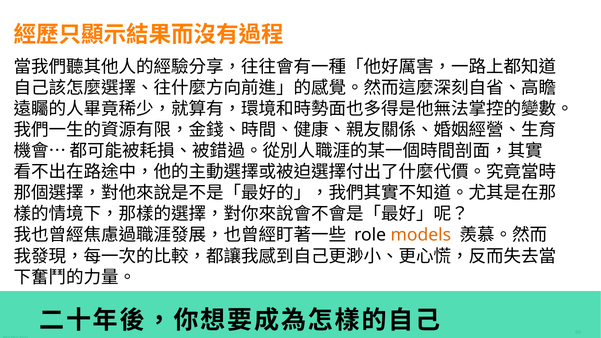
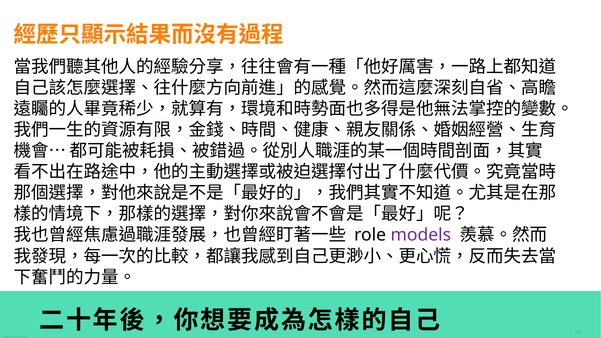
models colour: orange -> purple
